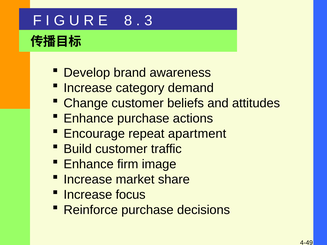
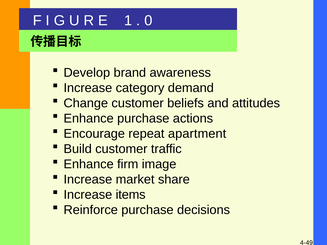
8: 8 -> 1
3: 3 -> 0
focus: focus -> items
